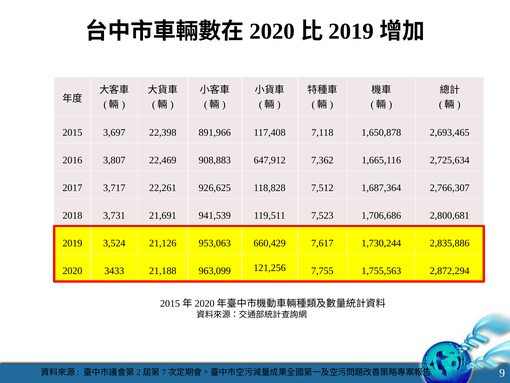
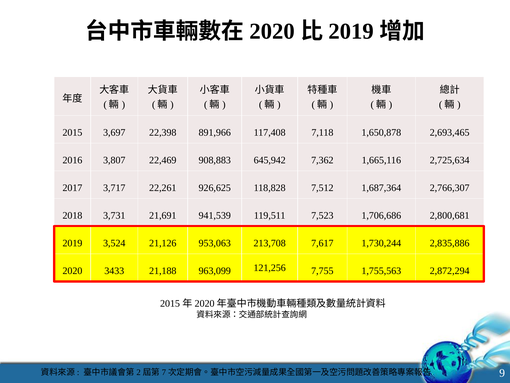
647,912: 647,912 -> 645,942
660,429: 660,429 -> 213,708
